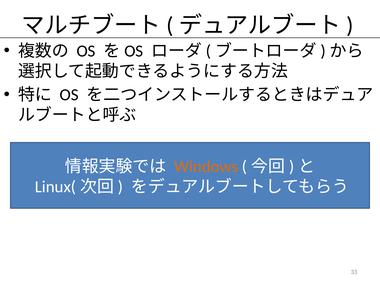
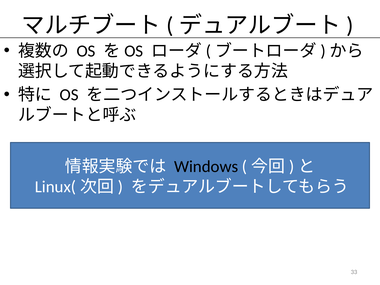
Windows colour: orange -> black
